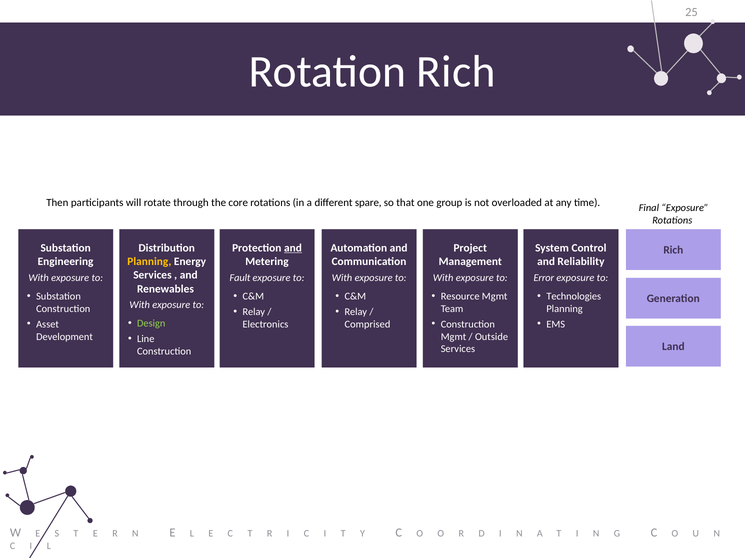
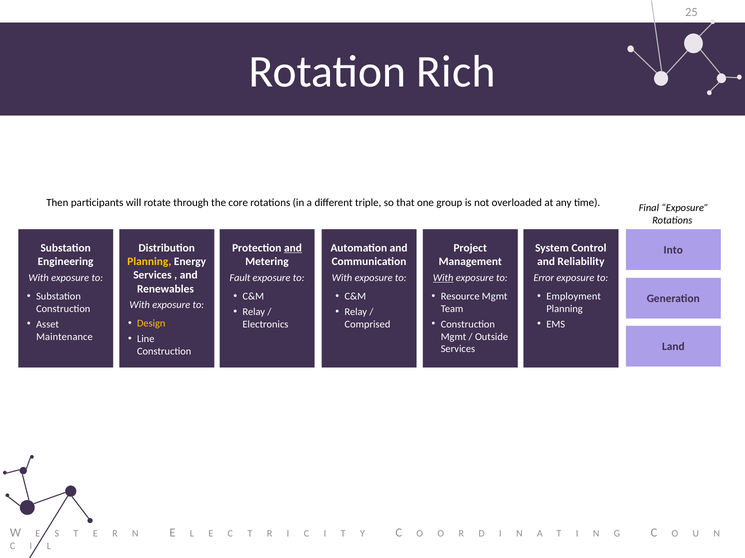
spare: spare -> triple
Rich at (673, 250): Rich -> Into
With at (443, 278) underline: none -> present
Technologies: Technologies -> Employment
Design colour: light green -> yellow
Development: Development -> Maintenance
